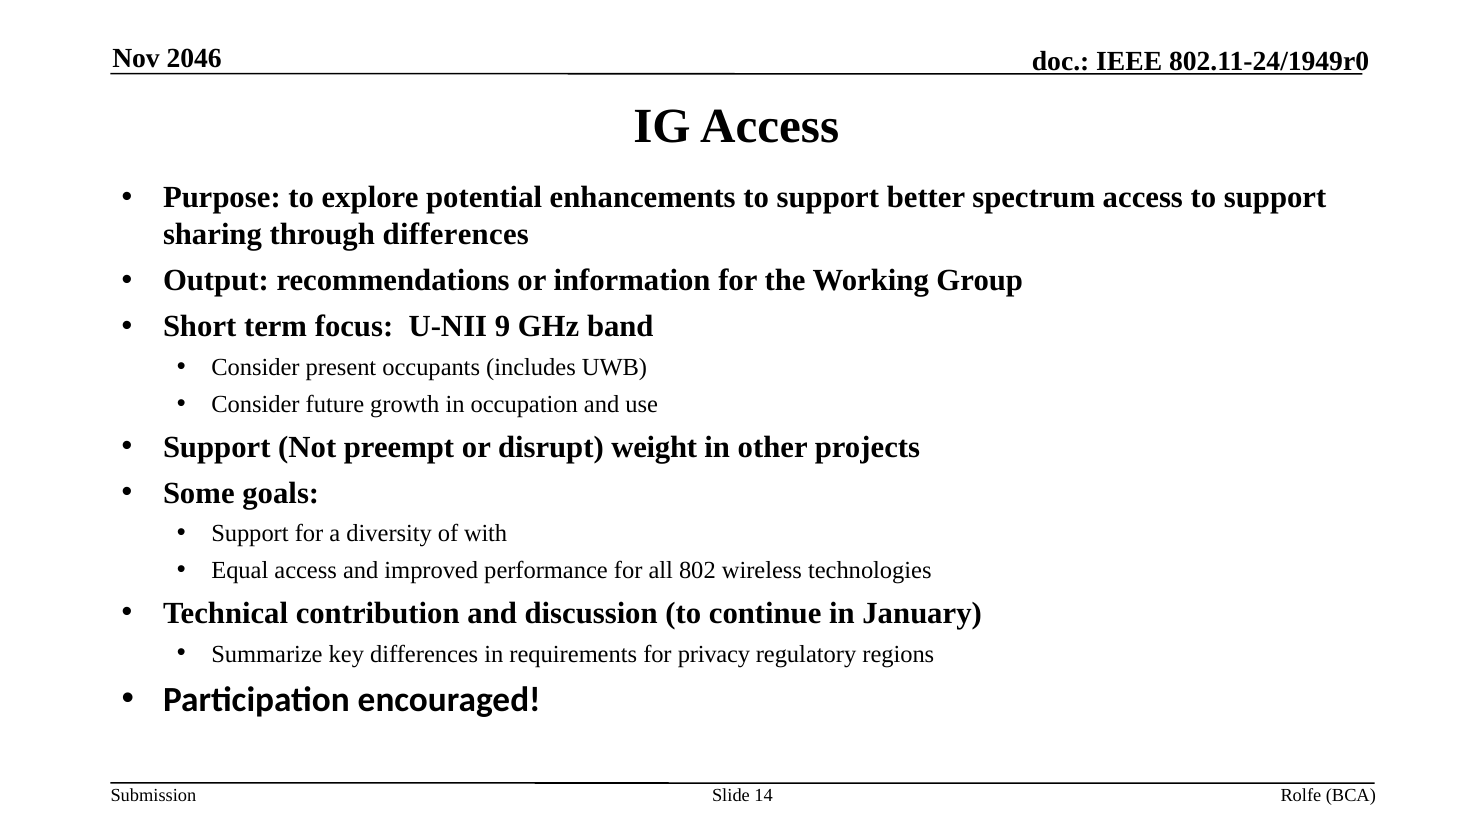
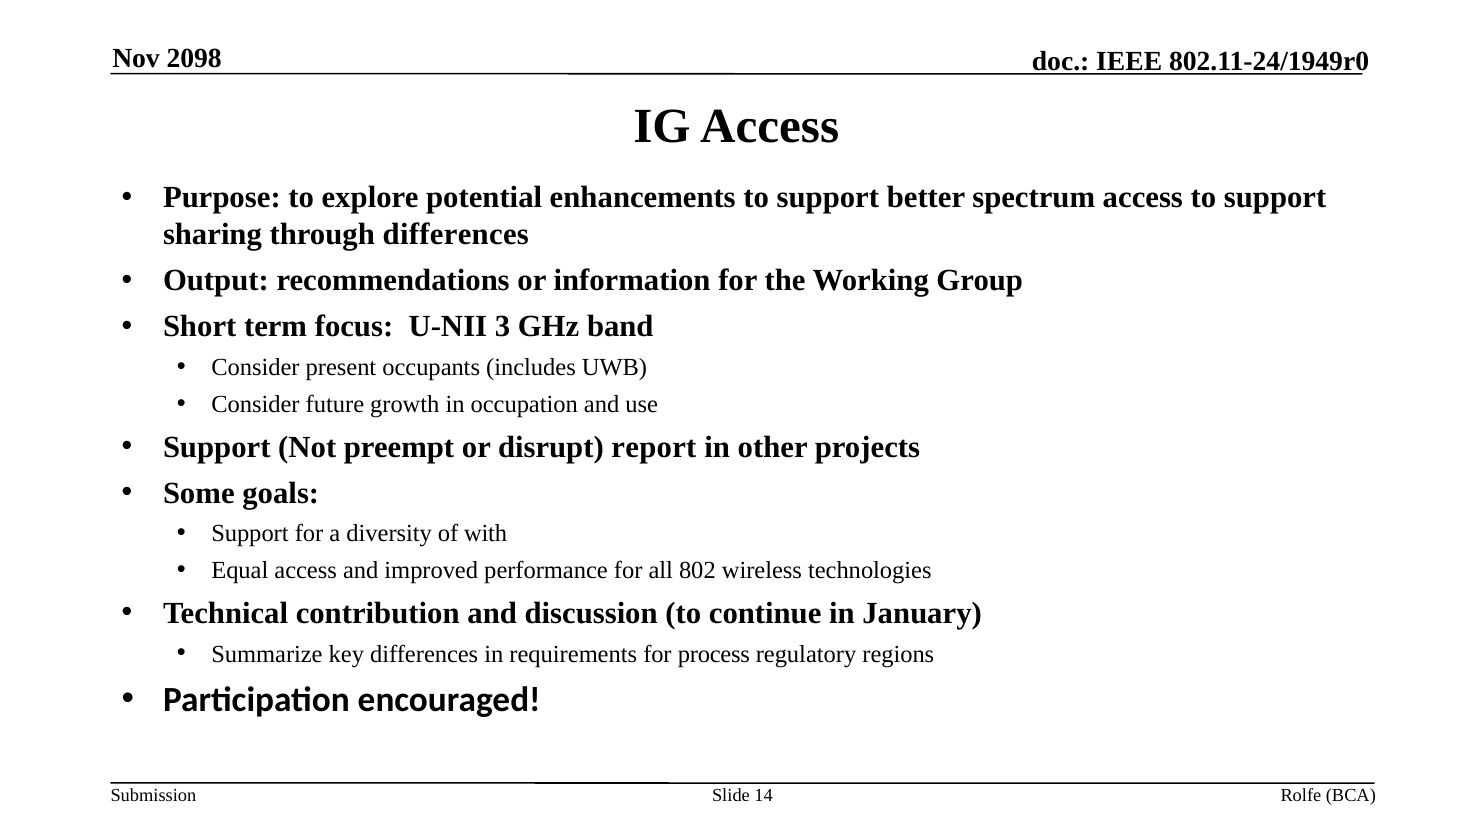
2046: 2046 -> 2098
9: 9 -> 3
weight: weight -> report
privacy: privacy -> process
